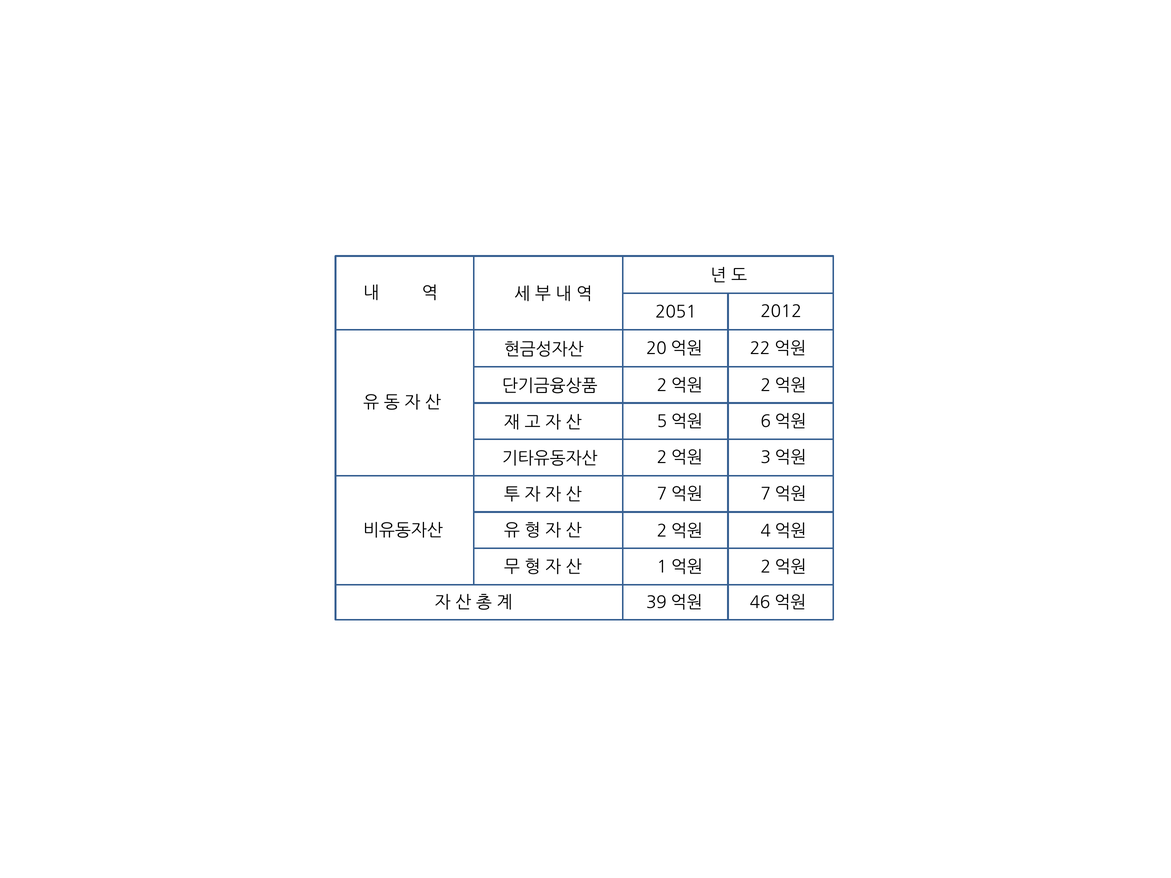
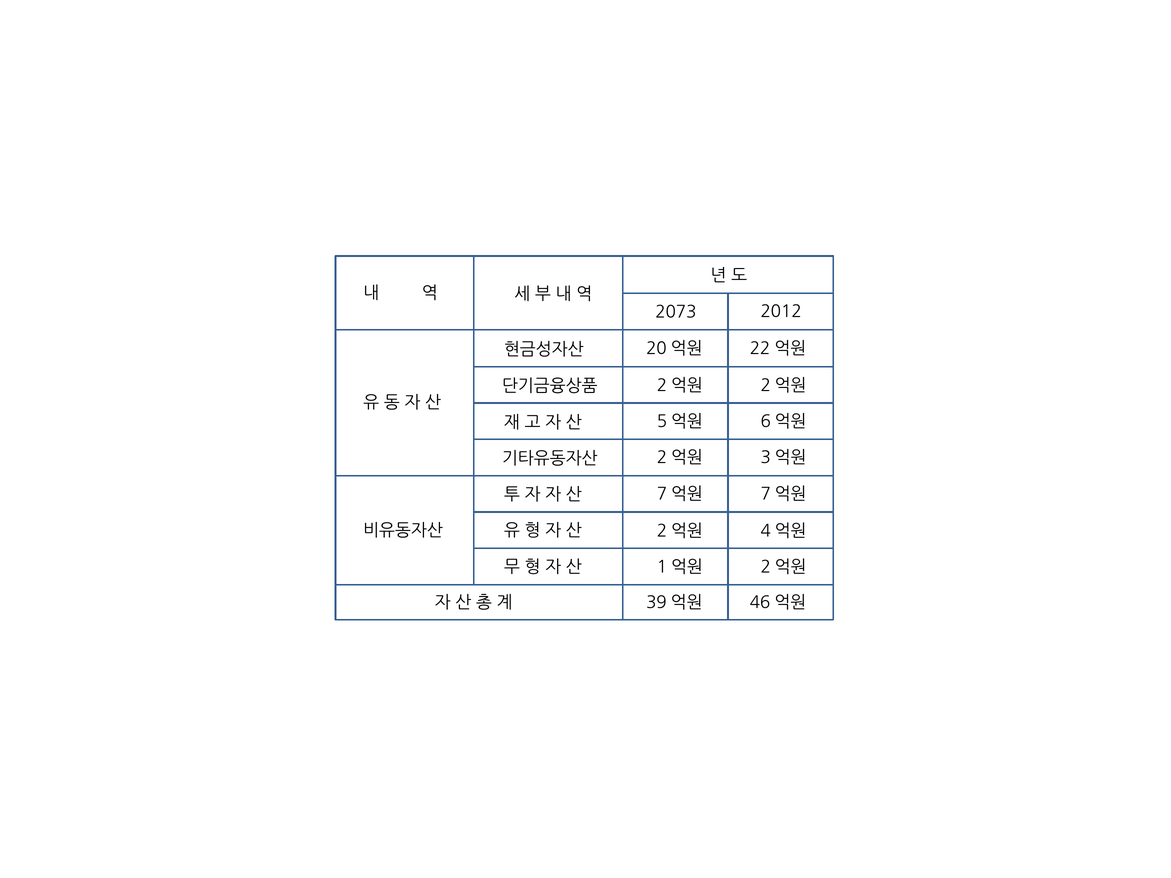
2051: 2051 -> 2073
